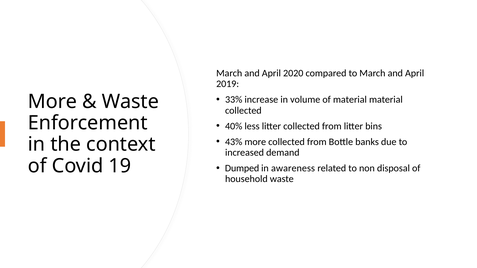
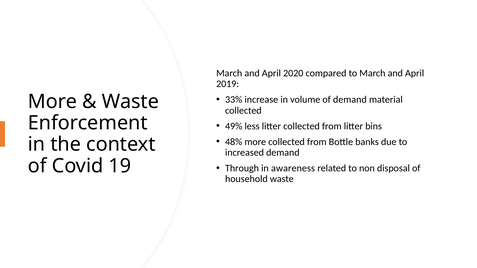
of material: material -> demand
40%: 40% -> 49%
43%: 43% -> 48%
Dumped: Dumped -> Through
